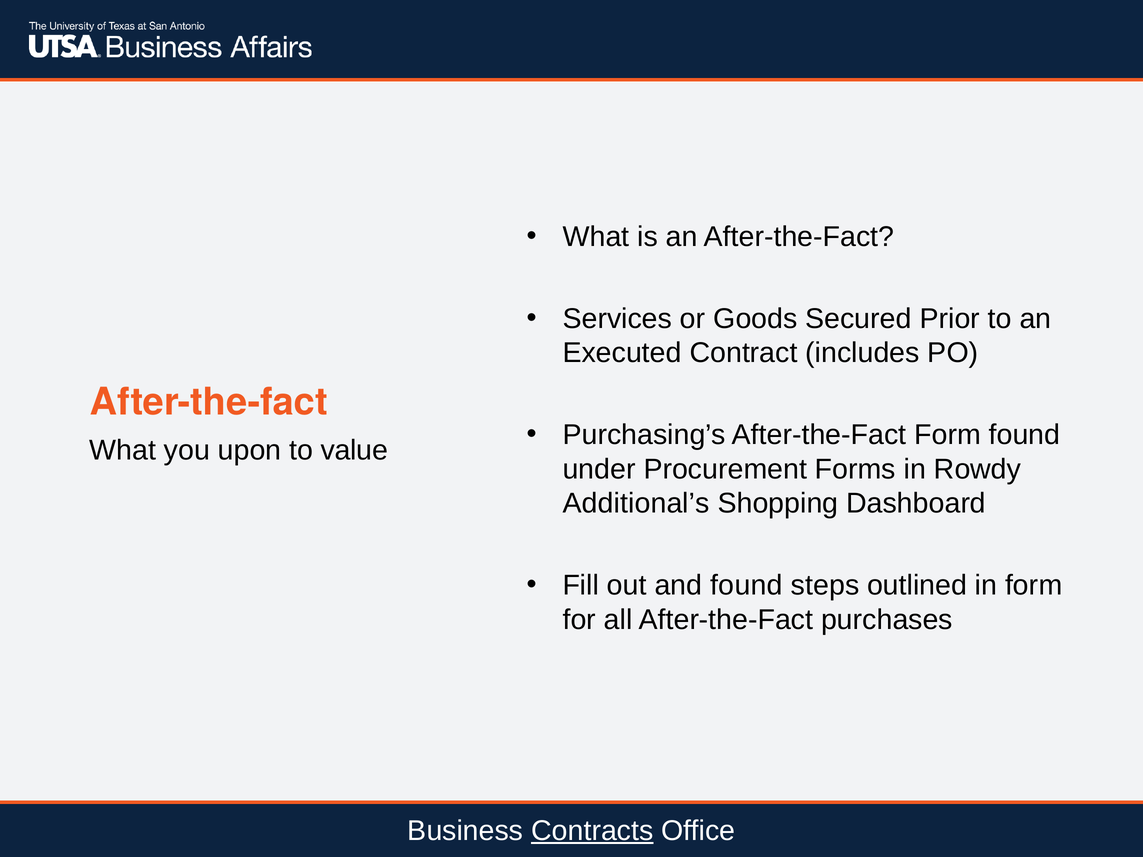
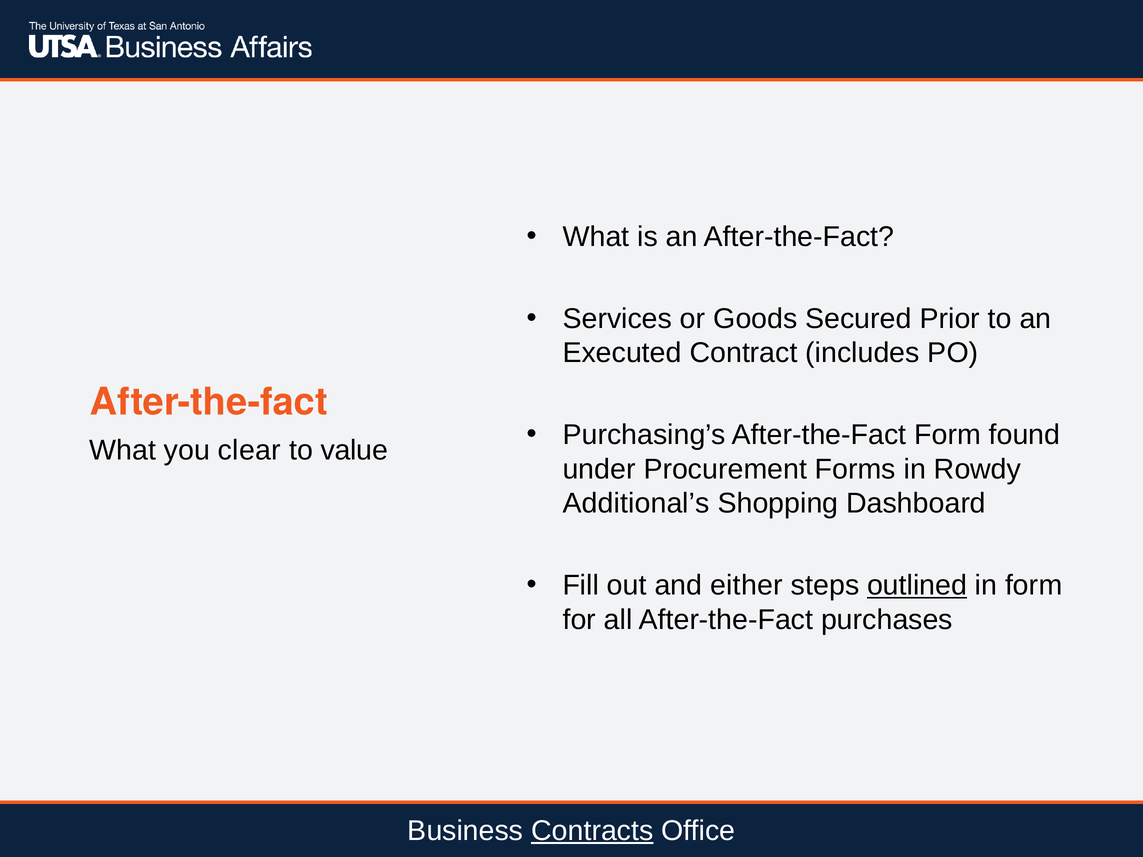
upon: upon -> clear
and found: found -> either
outlined underline: none -> present
